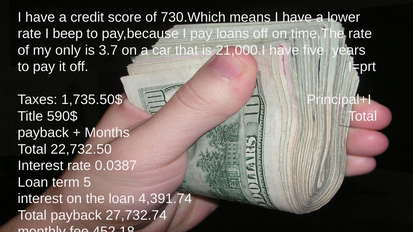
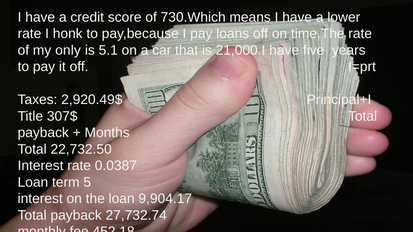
beep: beep -> honk
3.7: 3.7 -> 5.1
1,735.50$: 1,735.50$ -> 2,920.49$
590$: 590$ -> 307$
4,391.74: 4,391.74 -> 9,904.17
